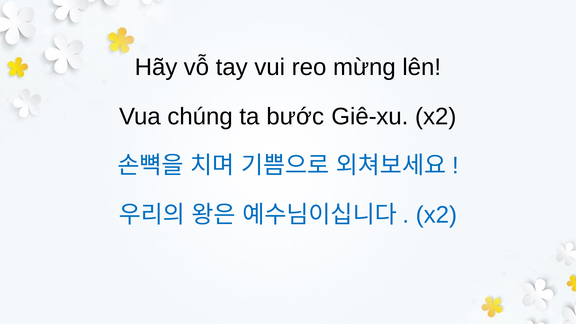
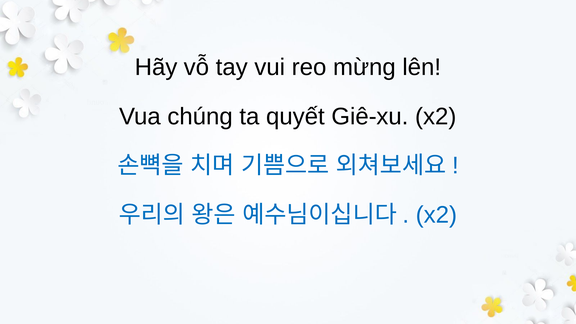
bước: bước -> quyết
